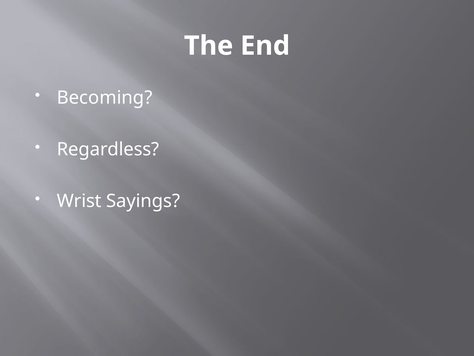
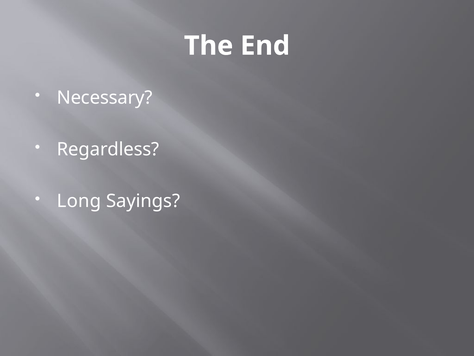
Becoming: Becoming -> Necessary
Wrist: Wrist -> Long
